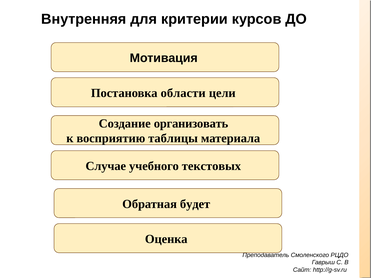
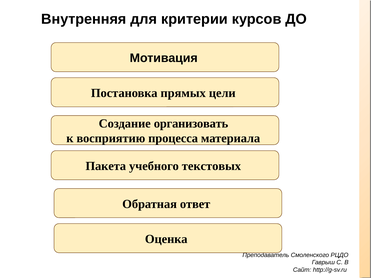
области: области -> прямых
таблицы: таблицы -> процесса
Случае: Случае -> Пакета
будет: будет -> ответ
